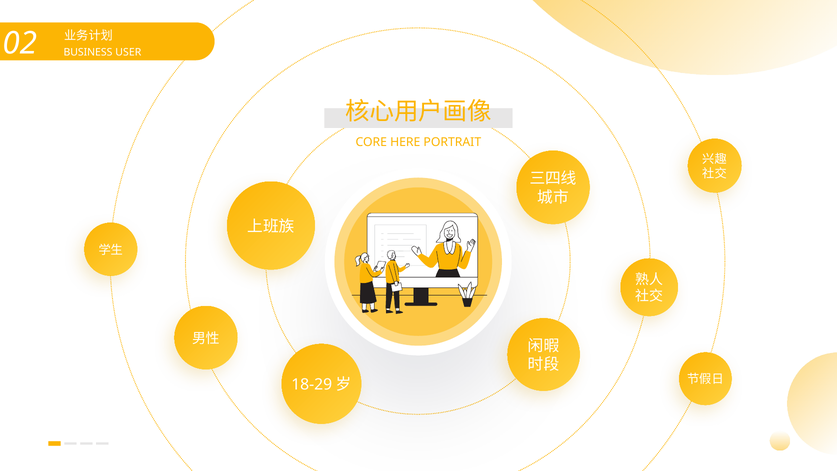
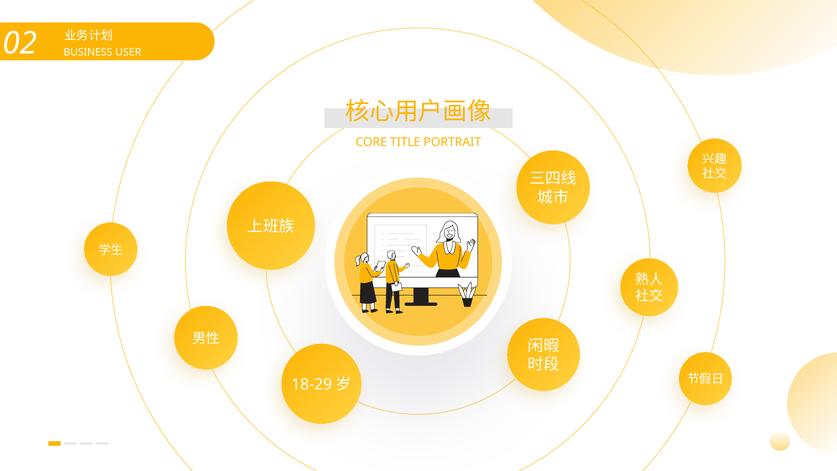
HERE: HERE -> TITLE
